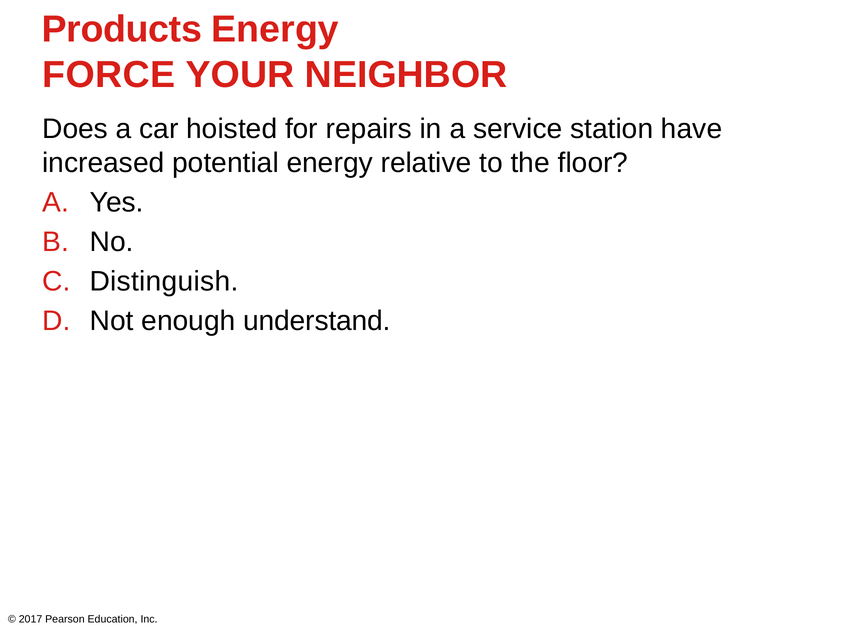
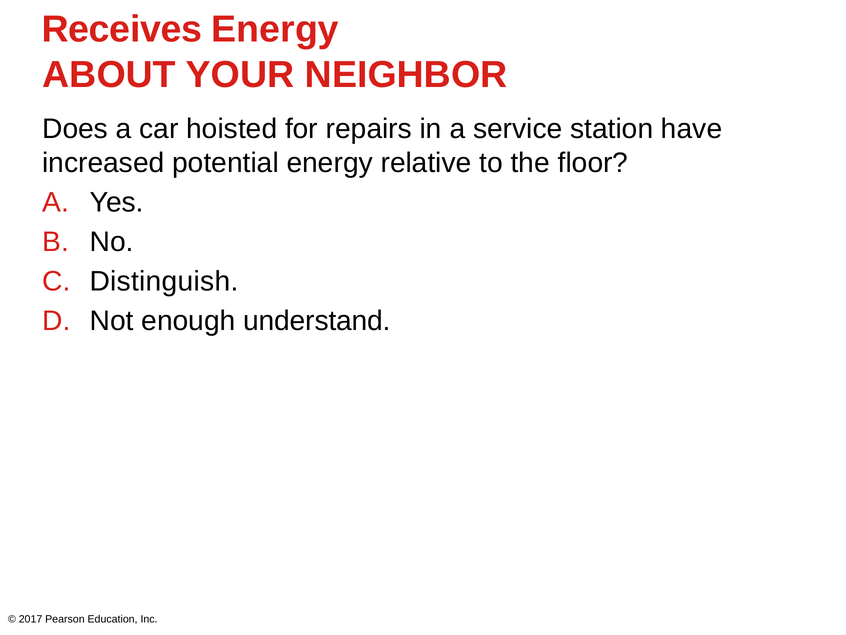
Products: Products -> Receives
FORCE: FORCE -> ABOUT
